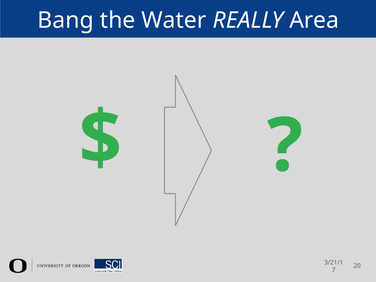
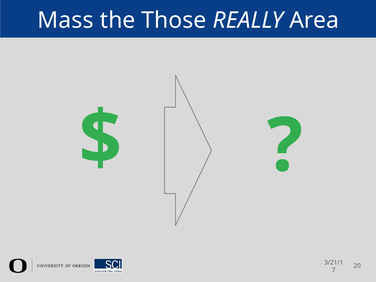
Bang: Bang -> Mass
Water: Water -> Those
